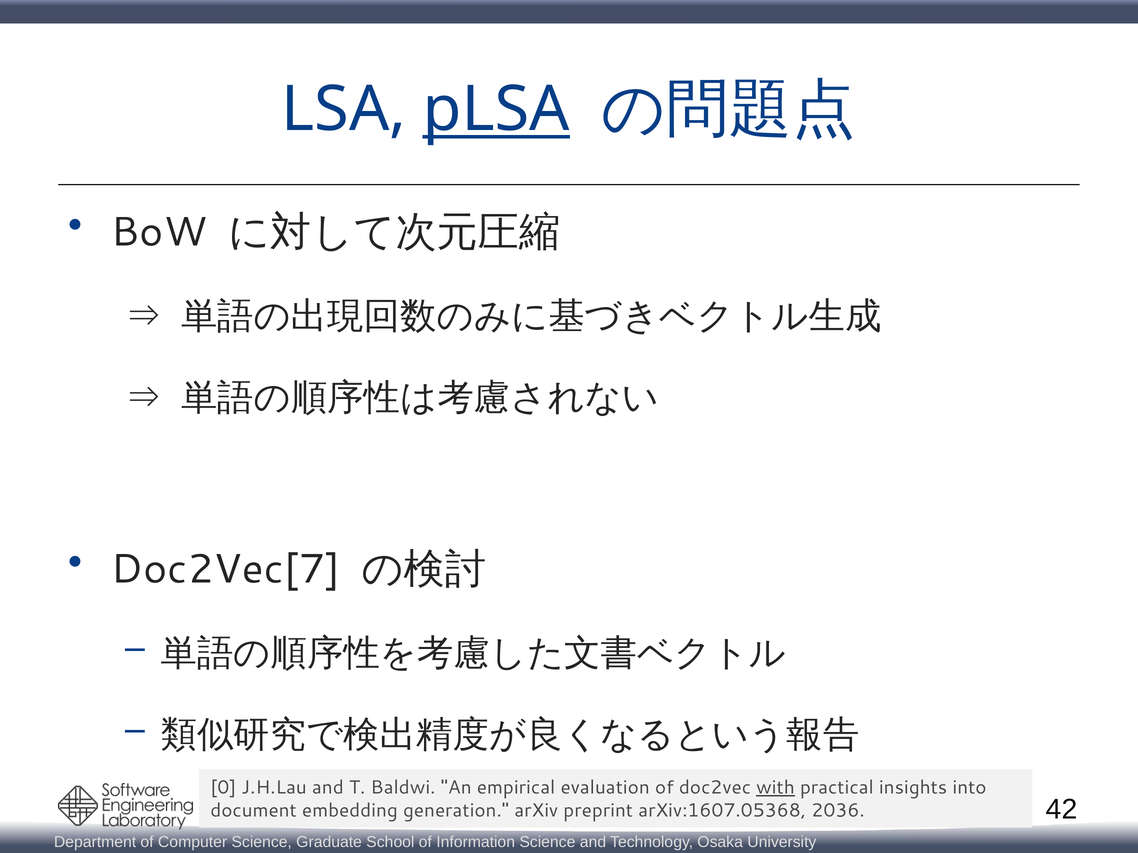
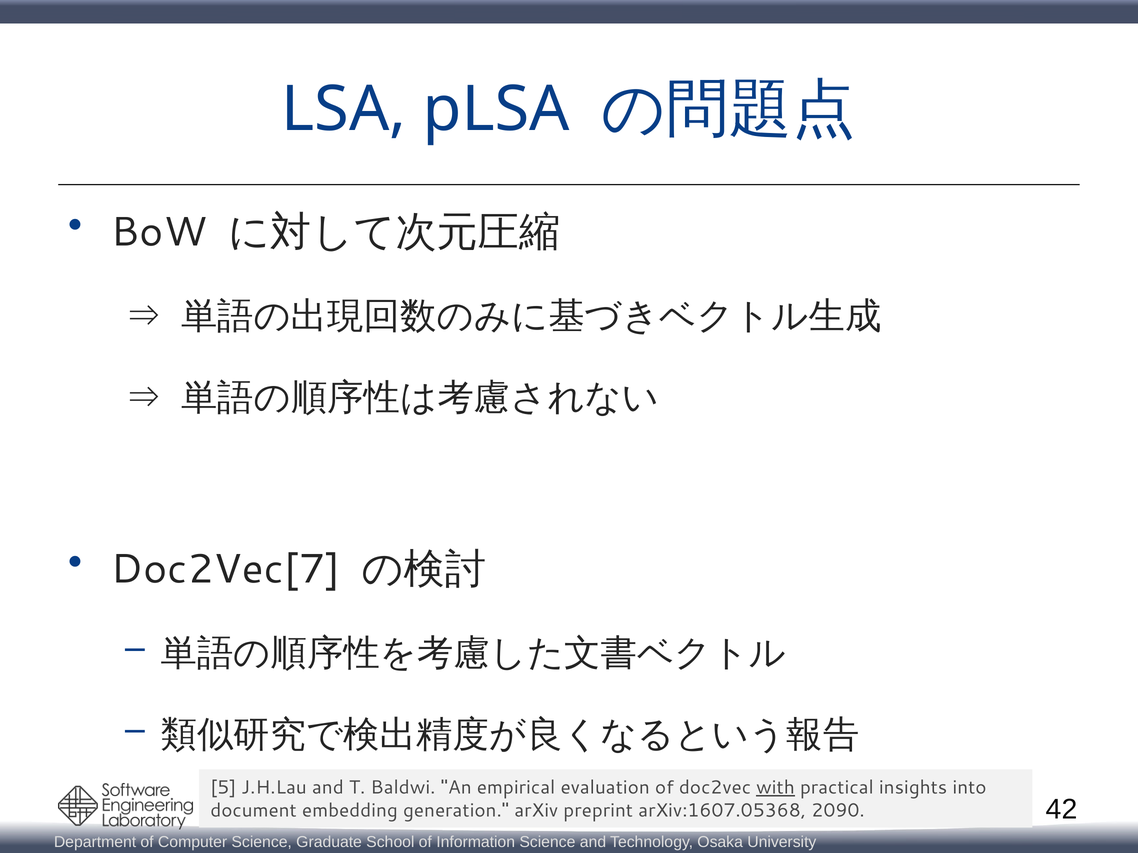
pLSA underline: present -> none
0: 0 -> 5
2036: 2036 -> 2090
